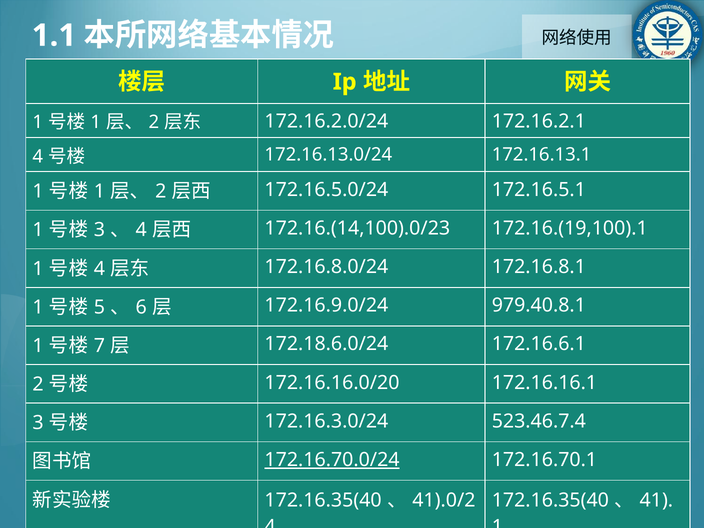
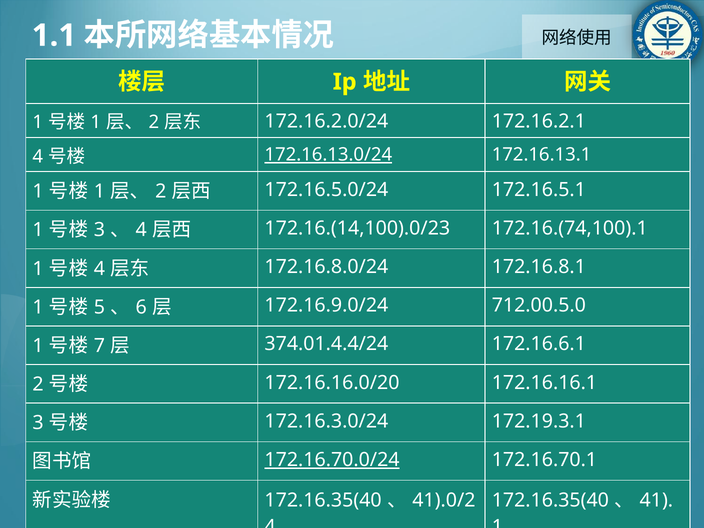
172.16.13.0/24 underline: none -> present
172.16.(19,100).1: 172.16.(19,100).1 -> 172.16.(74,100).1
979.40.8.1: 979.40.8.1 -> 712.00.5.0
172.18.6.0/24: 172.18.6.0/24 -> 374.01.4.4/24
523.46.7.4: 523.46.7.4 -> 172.19.3.1
